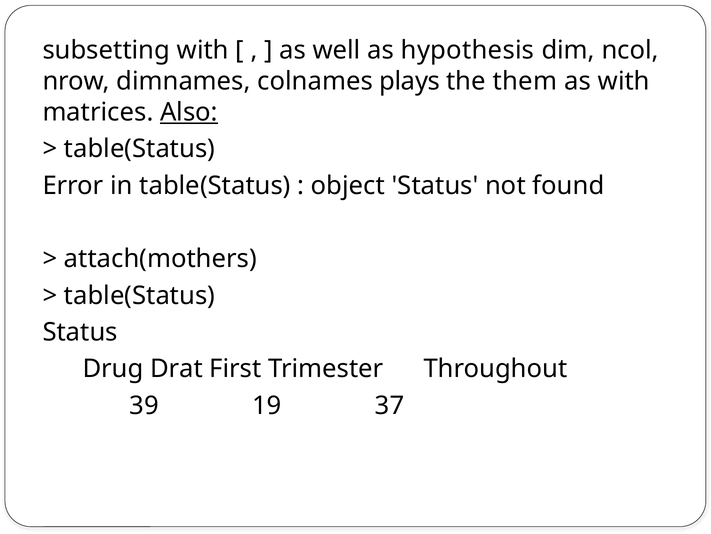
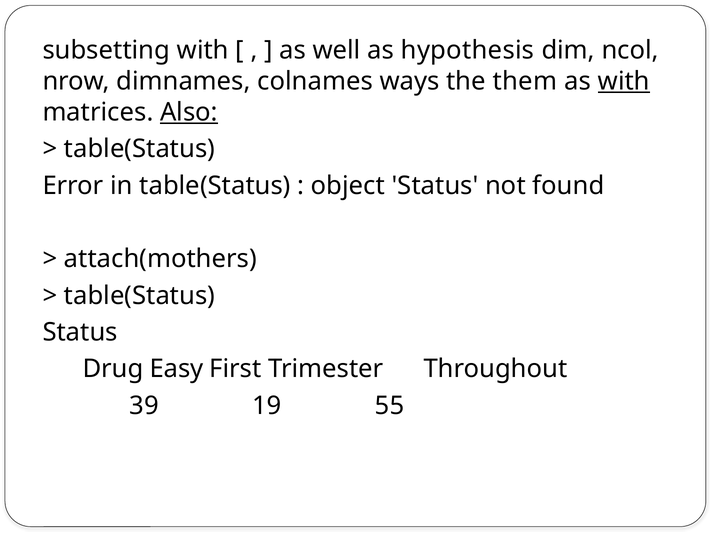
plays: plays -> ways
with at (624, 81) underline: none -> present
Drat: Drat -> Easy
37: 37 -> 55
